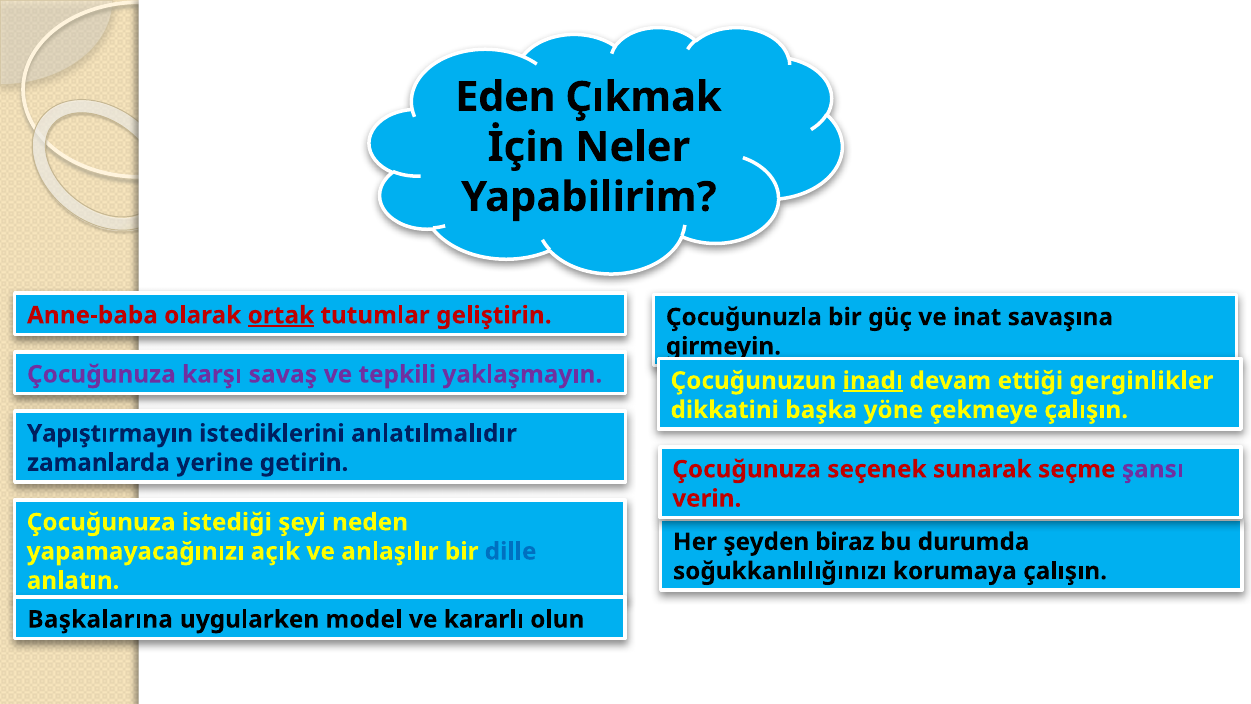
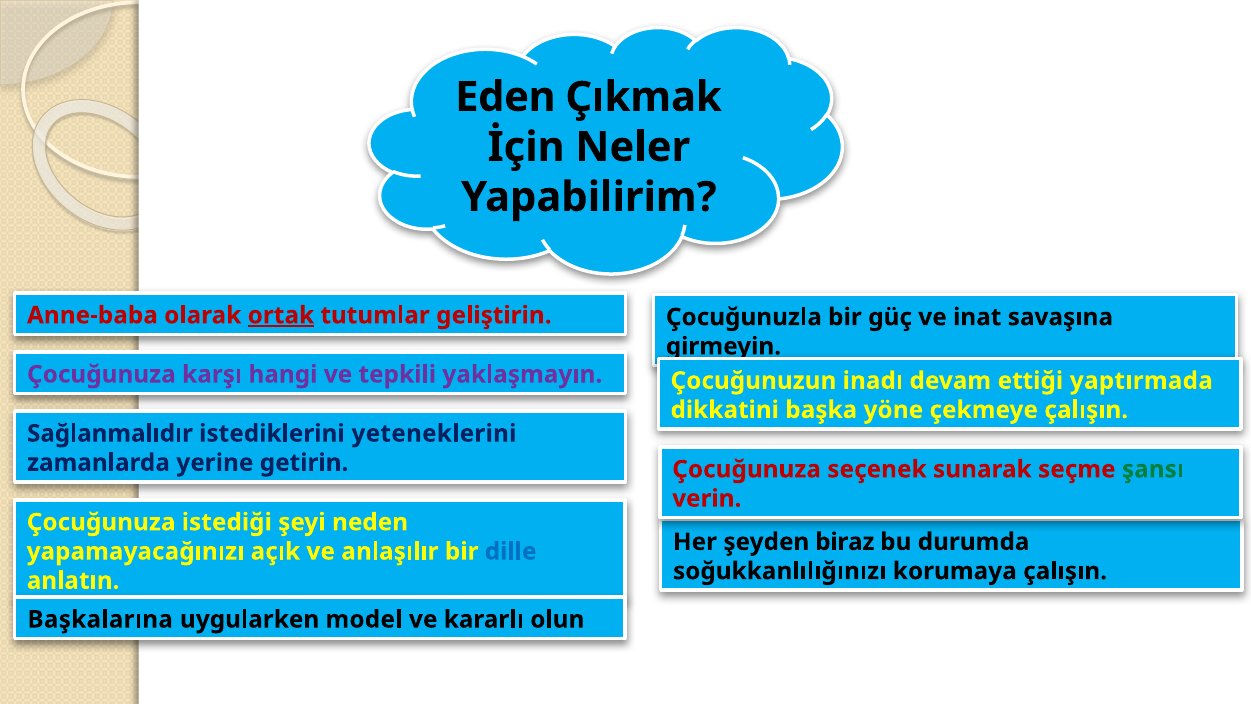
savaş: savaş -> hangi
inadı underline: present -> none
gerginlikler: gerginlikler -> yaptırmada
Yapıştırmayın: Yapıştırmayın -> Sağlanmalıdır
anlatılmalıdır: anlatılmalıdır -> yeteneklerini
şansı colour: purple -> green
